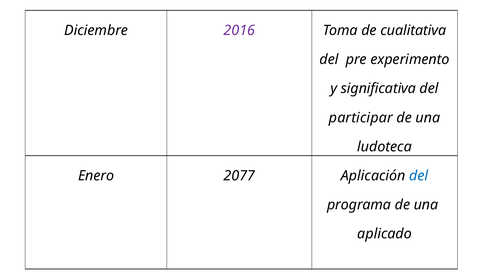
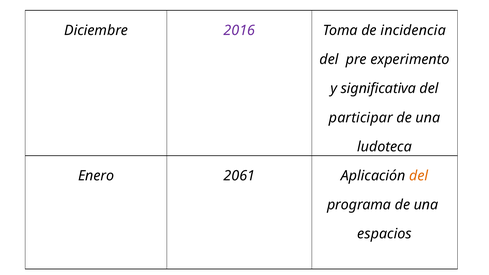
cualitativa: cualitativa -> incidencia
2077: 2077 -> 2061
del at (419, 176) colour: blue -> orange
aplicado: aplicado -> espacios
